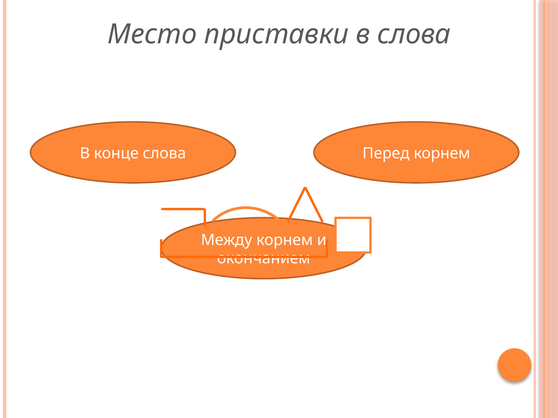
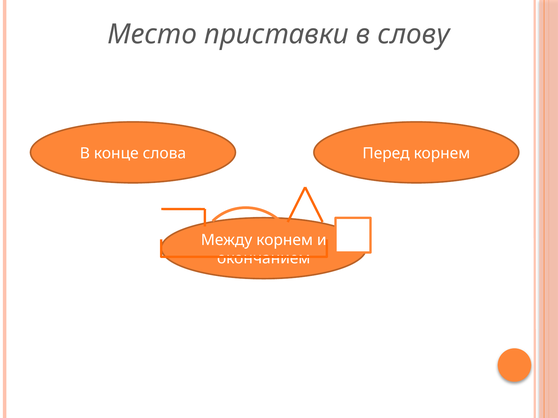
в слова: слова -> слову
